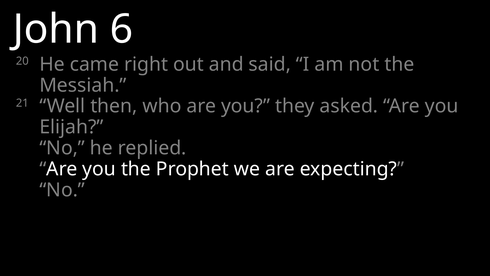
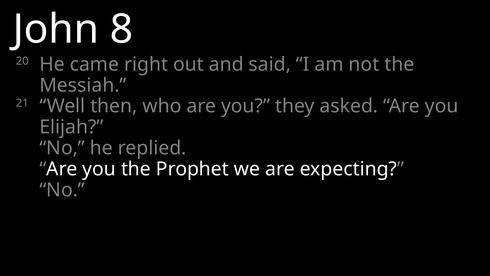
6: 6 -> 8
